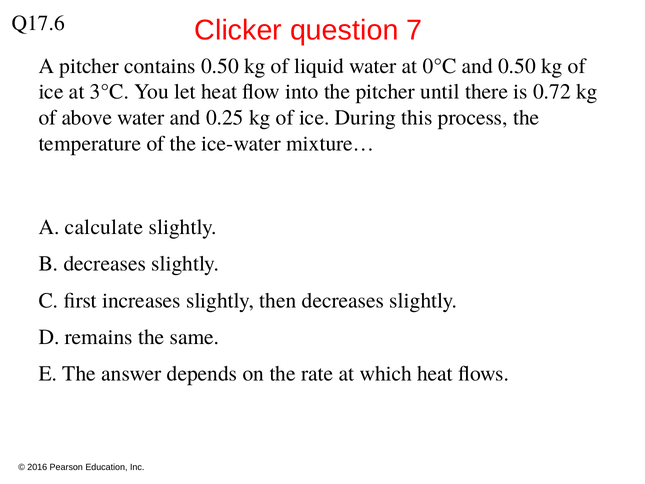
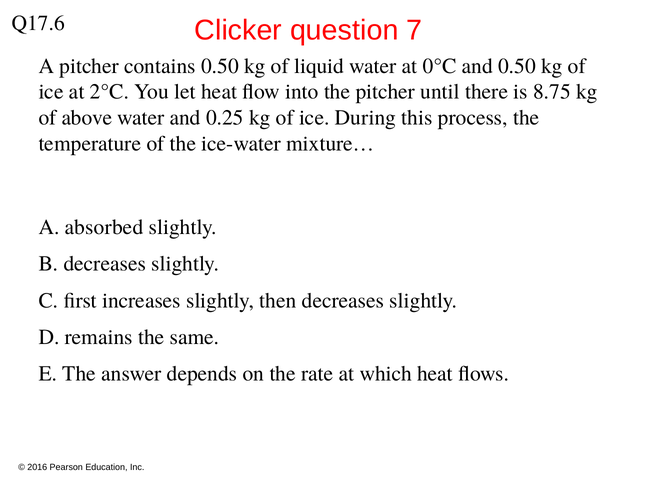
3°C: 3°C -> 2°C
0.72: 0.72 -> 8.75
calculate: calculate -> absorbed
